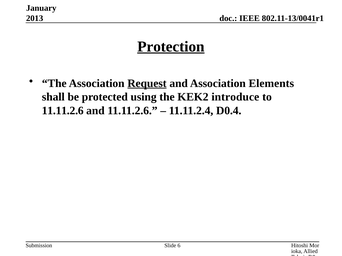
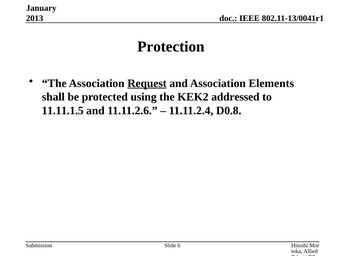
Protection underline: present -> none
introduce: introduce -> addressed
11.11.2.6 at (63, 111): 11.11.2.6 -> 11.11.1.5
D0.4: D0.4 -> D0.8
